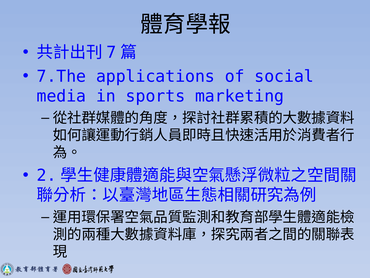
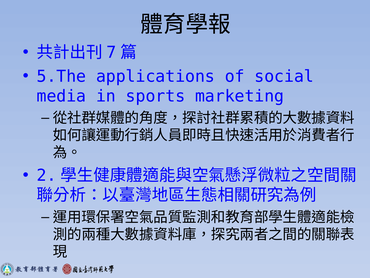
7.The: 7.The -> 5.The
